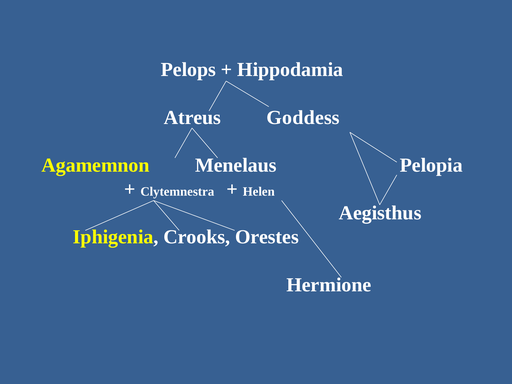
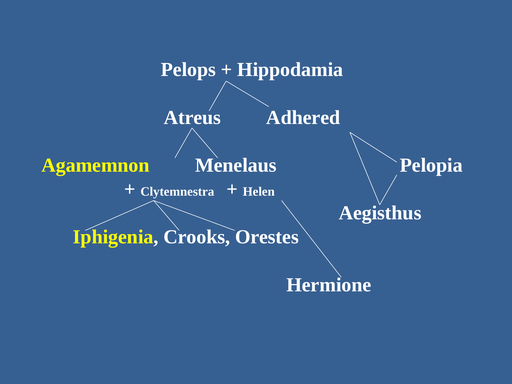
Goddess: Goddess -> Adhered
